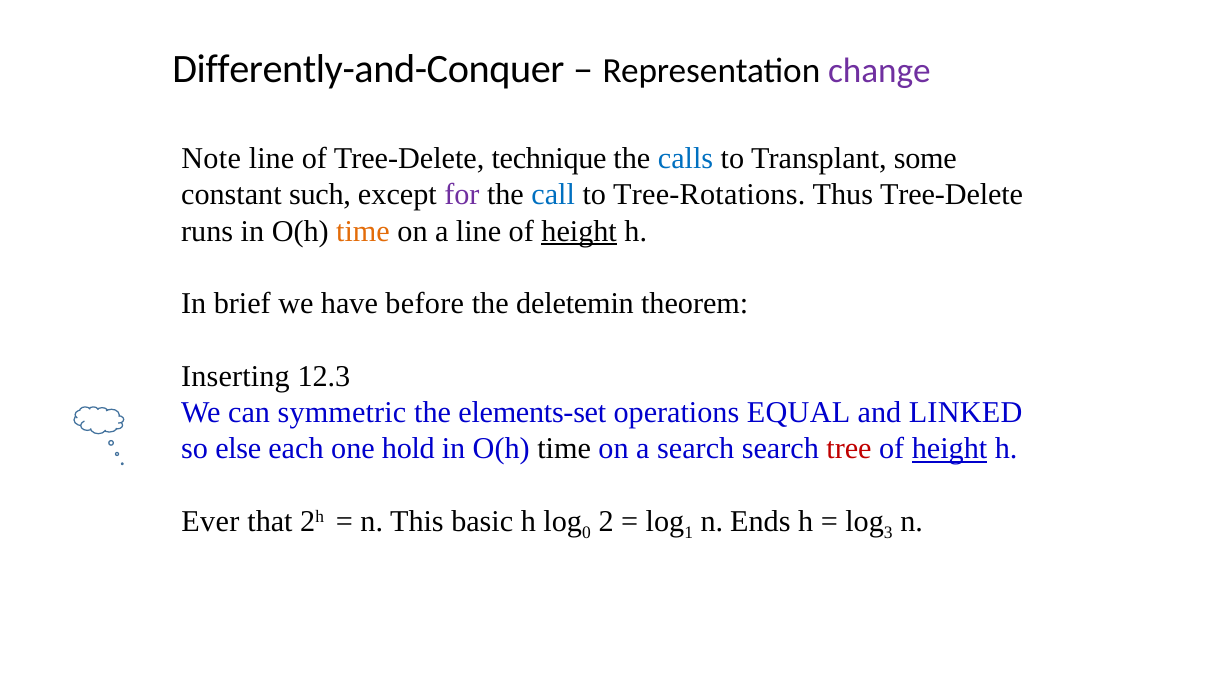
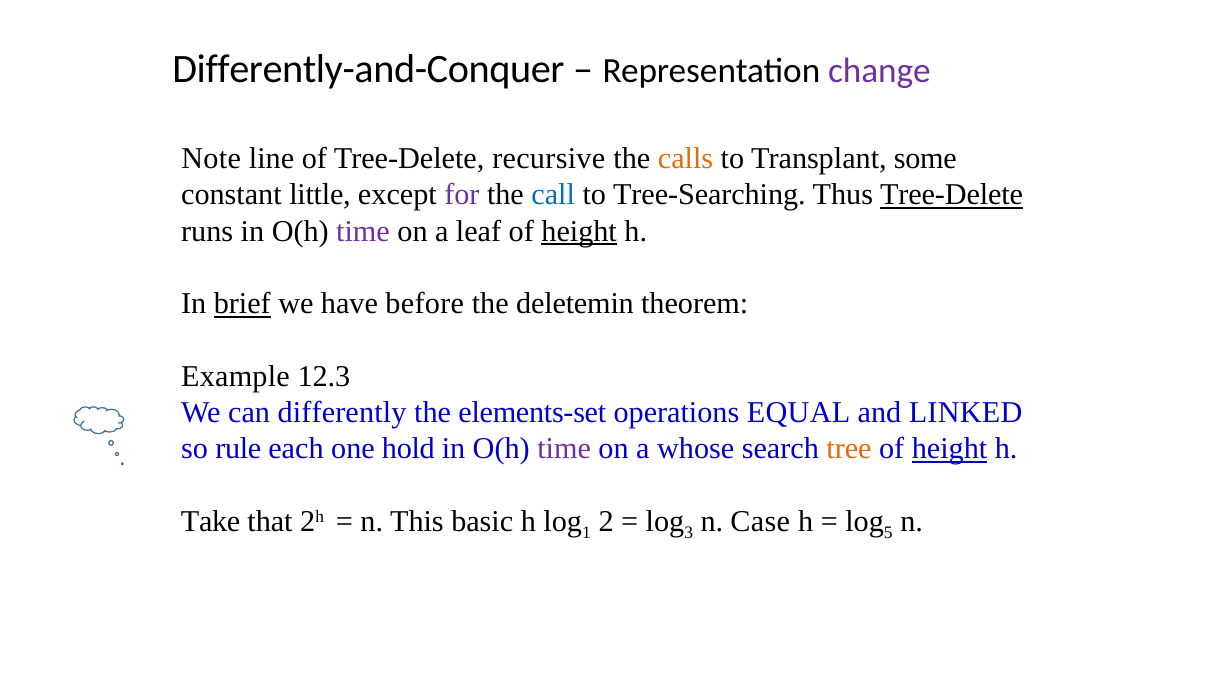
technique: technique -> recursive
calls colour: blue -> orange
such: such -> little
Tree-Rotations: Tree-Rotations -> Tree-Searching
Tree-Delete at (952, 195) underline: none -> present
time at (363, 231) colour: orange -> purple
a line: line -> leaf
brief underline: none -> present
Inserting: Inserting -> Example
symmetric: symmetric -> differently
else: else -> rule
time at (564, 448) colour: black -> purple
a search: search -> whose
tree colour: red -> orange
Ever: Ever -> Take
0: 0 -> 1
1: 1 -> 3
Ends: Ends -> Case
3: 3 -> 5
